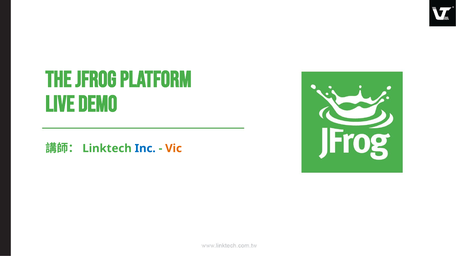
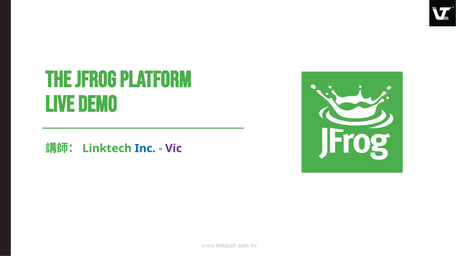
Vic colour: orange -> purple
